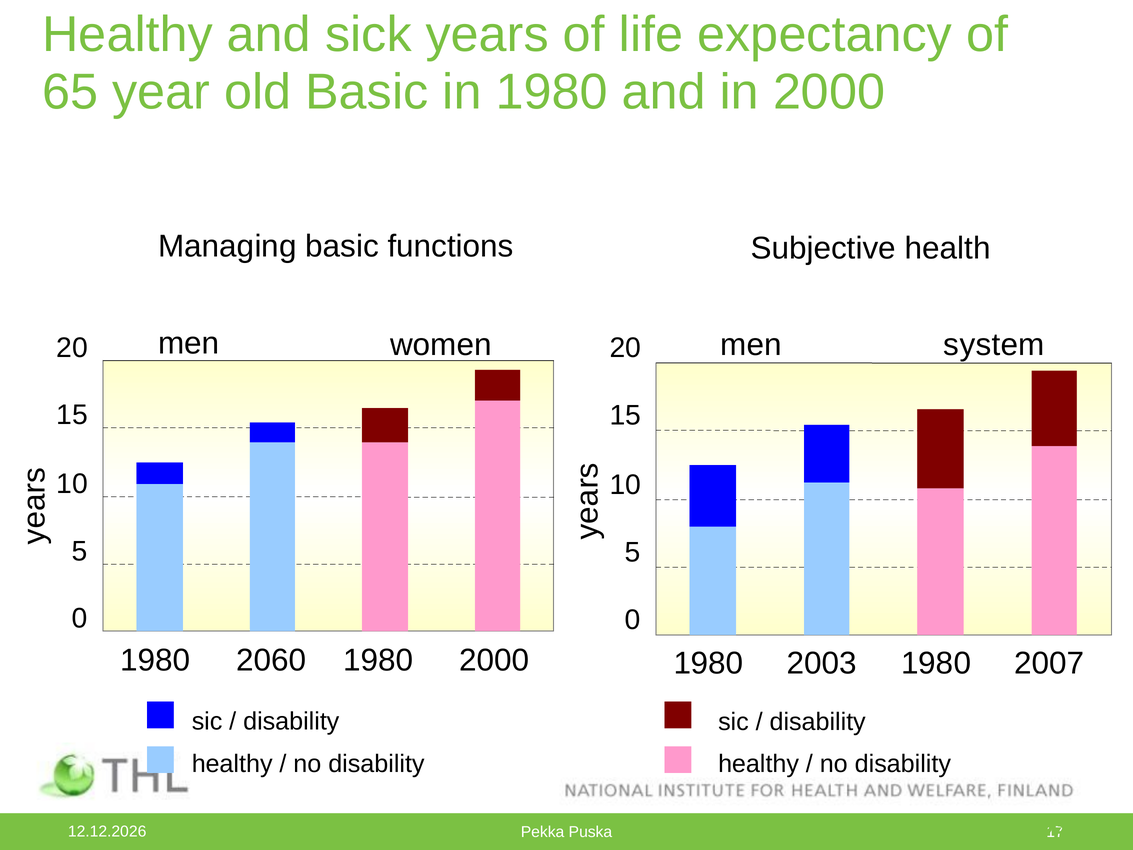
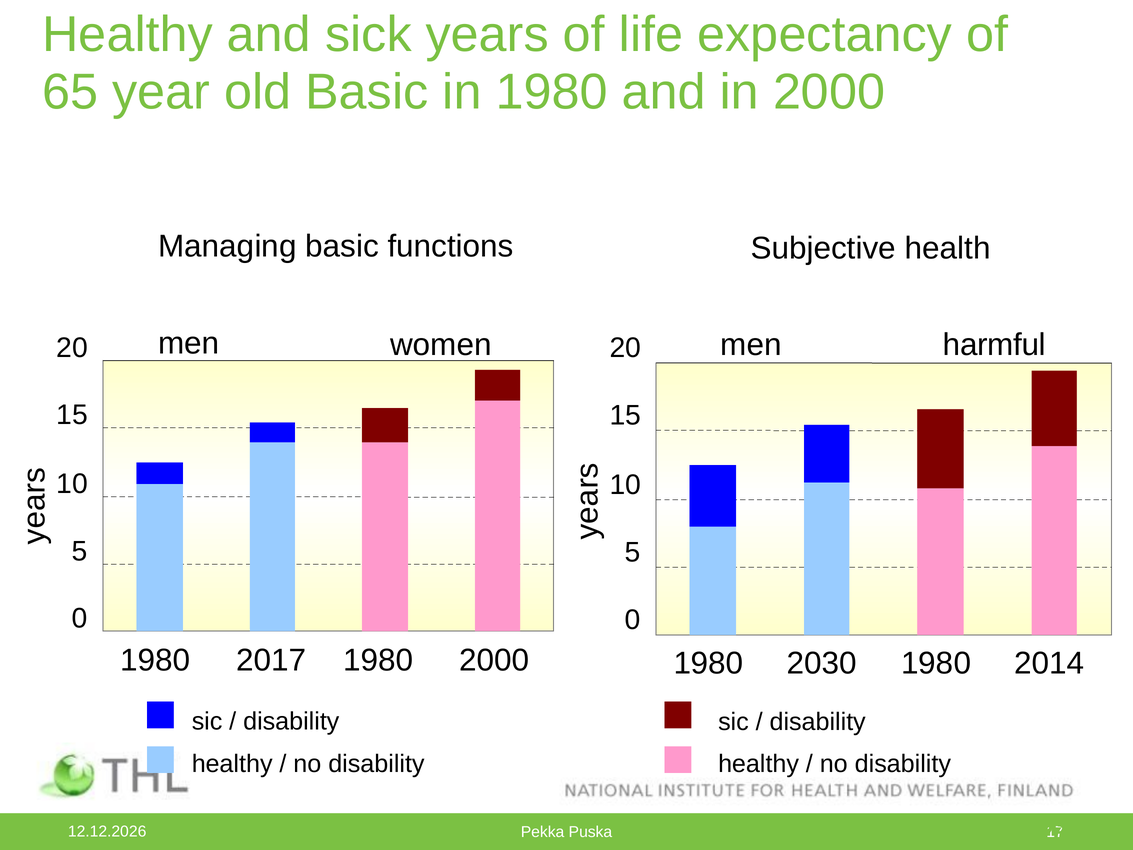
system: system -> harmful
2060: 2060 -> 2017
1980 2003: 2003 -> 2030
2007: 2007 -> 2014
